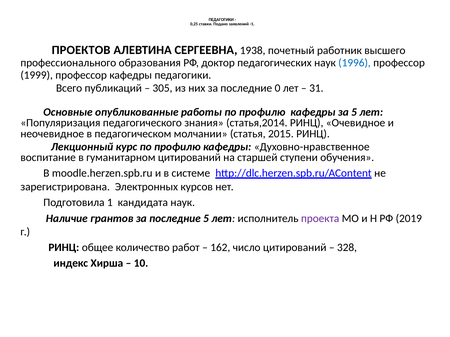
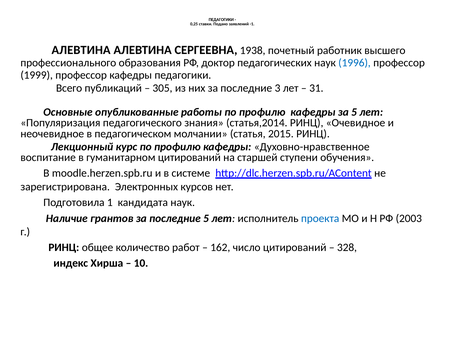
ПРОЕКТОВ at (81, 50): ПРОЕКТОВ -> АЛЕВТИНА
0: 0 -> 3
проекта colour: purple -> blue
2019: 2019 -> 2003
